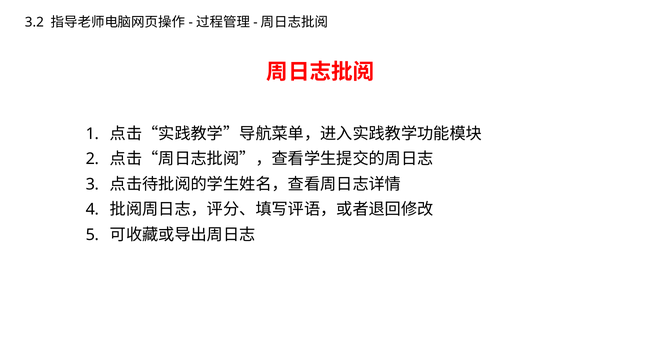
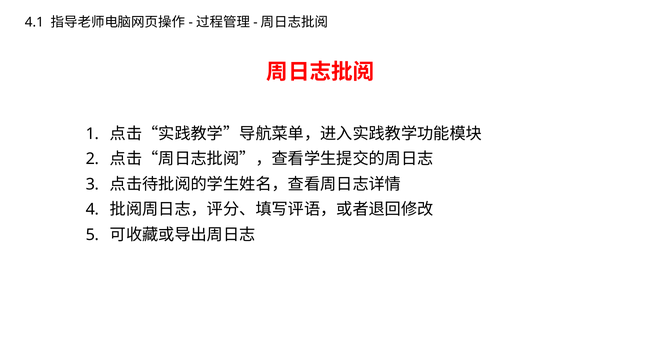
3.2: 3.2 -> 4.1
